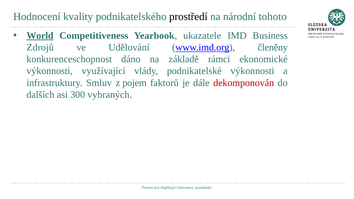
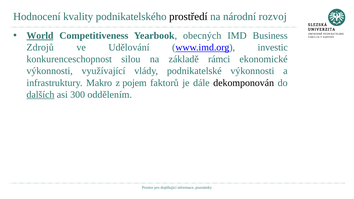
tohoto: tohoto -> rozvoj
ukazatele: ukazatele -> obecných
členěny: členěny -> investic
dáno: dáno -> silou
Smluv: Smluv -> Makro
dekomponován colour: red -> black
dalších underline: none -> present
vybraných: vybraných -> oddělením
